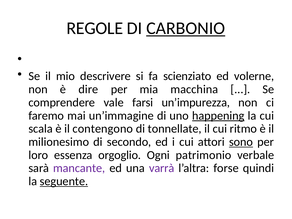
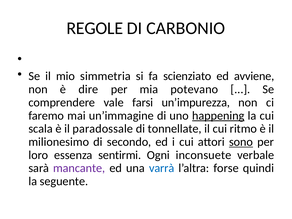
CARBONIO underline: present -> none
descrivere: descrivere -> simmetria
volerne: volerne -> avviene
macchina: macchina -> potevano
contengono: contengono -> paradossale
orgoglio: orgoglio -> sentirmi
patrimonio: patrimonio -> inconsuete
varrà colour: purple -> blue
seguente underline: present -> none
